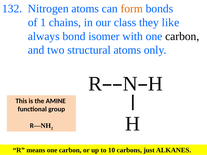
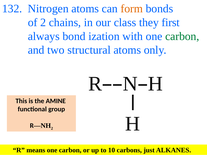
of 1: 1 -> 2
like: like -> first
isomer: isomer -> ization
carbon at (182, 36) colour: black -> green
